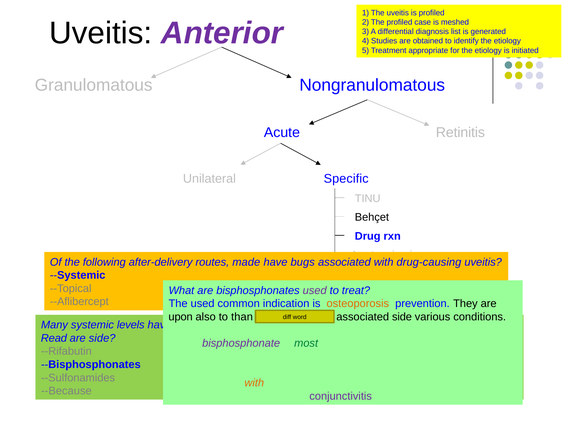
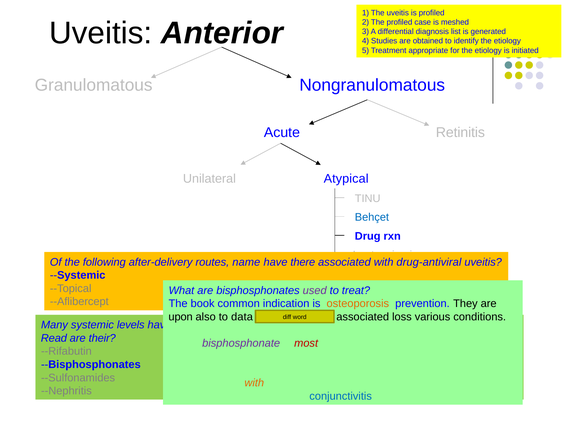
Anterior colour: purple -> black
Specific: Specific -> Atypical
Behçet colour: black -> blue
made: made -> name
bugs: bugs -> there
drug-causing: drug-causing -> drug-antiviral
The used: used -> book
than: than -> data
side at (402, 317): side -> loss
are side: side -> their
most colour: green -> red
--Because: --Because -> --Nephritis
conjunctivitis colour: purple -> blue
